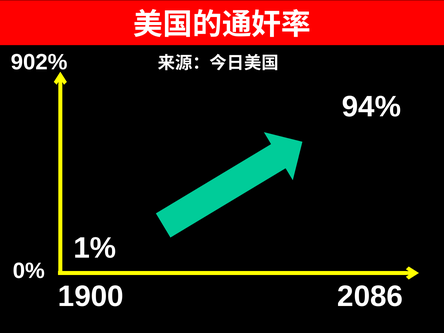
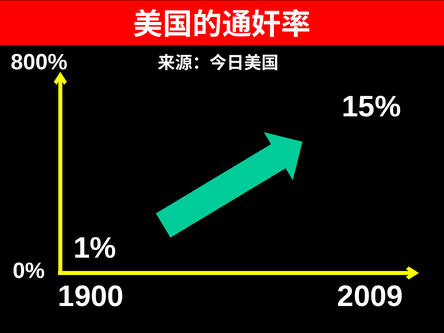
902%: 902% -> 800%
94%: 94% -> 15%
2086: 2086 -> 2009
